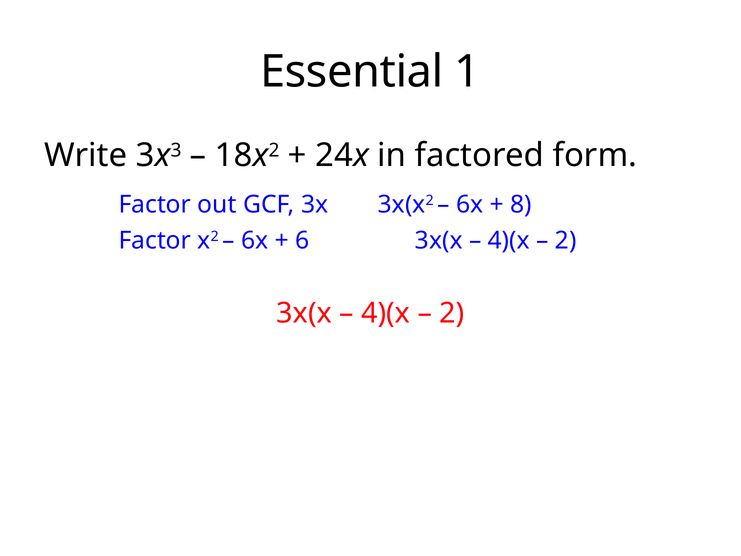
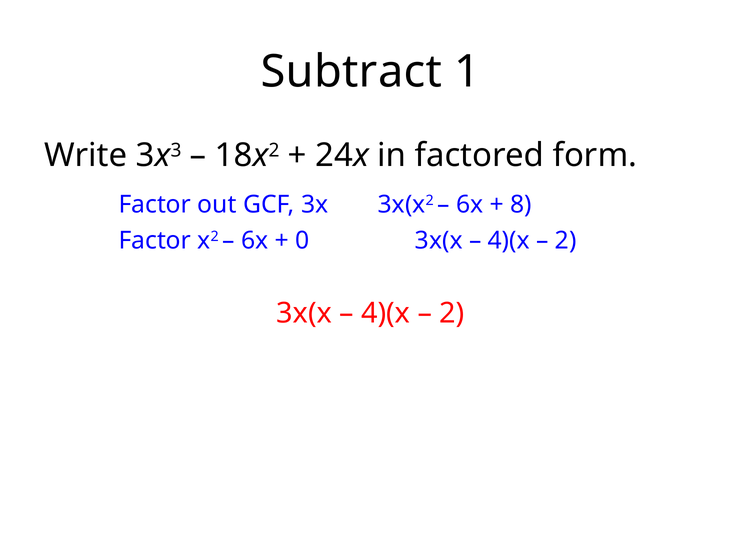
Essential: Essential -> Subtract
6: 6 -> 0
